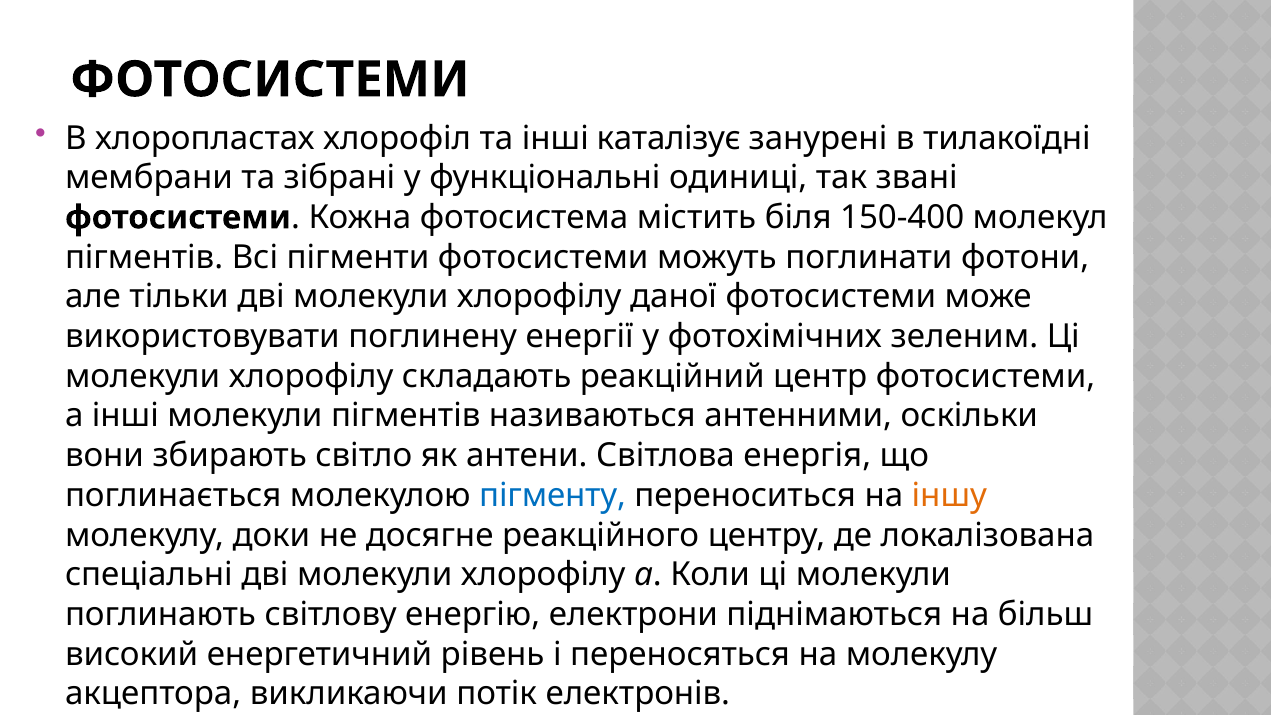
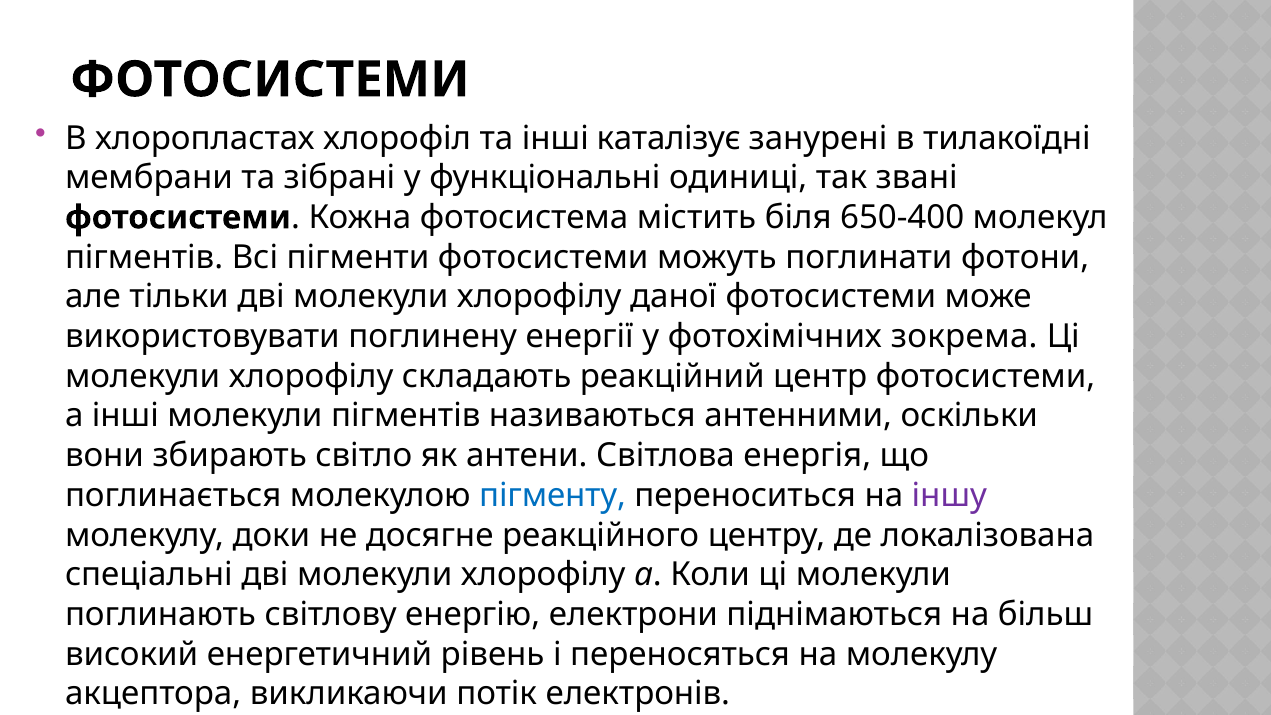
150-400: 150-400 -> 650-400
зеленим: зеленим -> зокрема
іншу colour: orange -> purple
